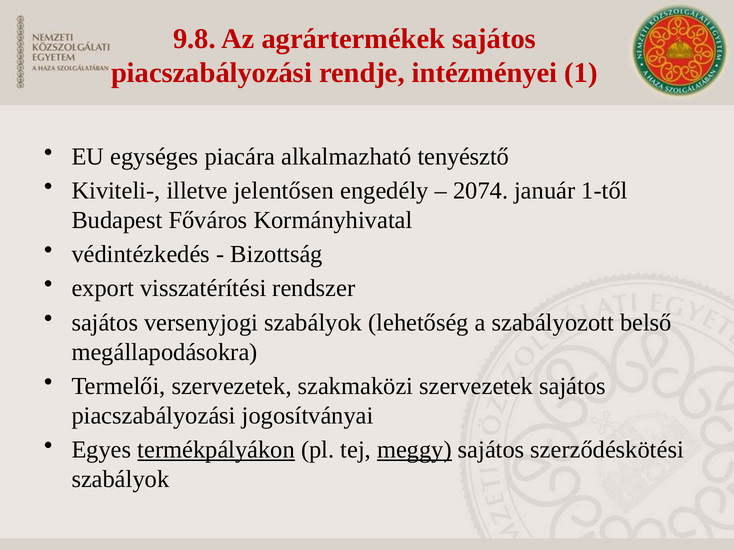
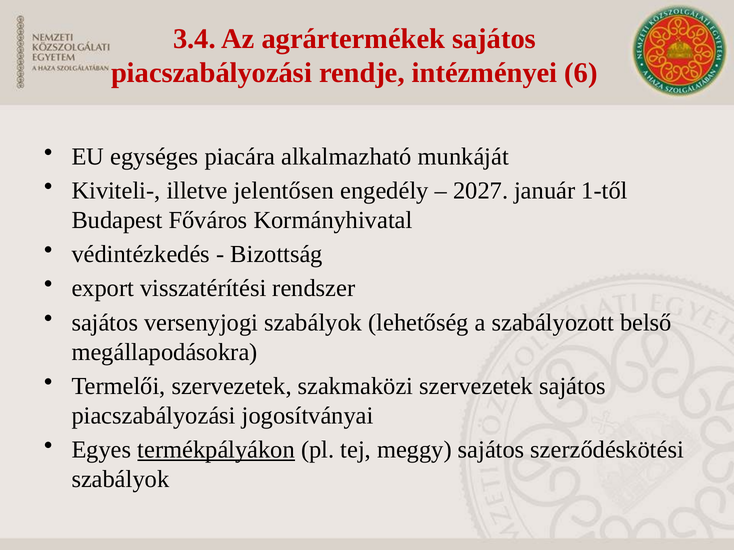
9.8: 9.8 -> 3.4
1: 1 -> 6
tenyésztő: tenyésztő -> munkáját
2074: 2074 -> 2027
meggy underline: present -> none
